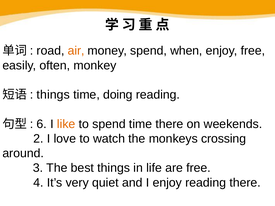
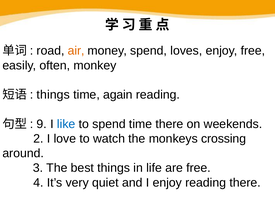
when: when -> loves
doing: doing -> again
6: 6 -> 9
like colour: orange -> blue
